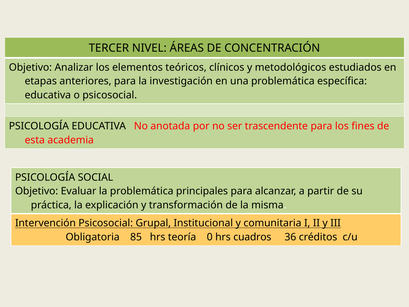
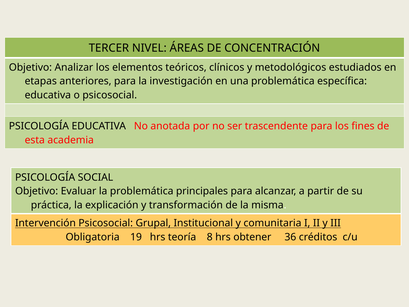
85: 85 -> 19
0: 0 -> 8
cuadros: cuadros -> obtener
